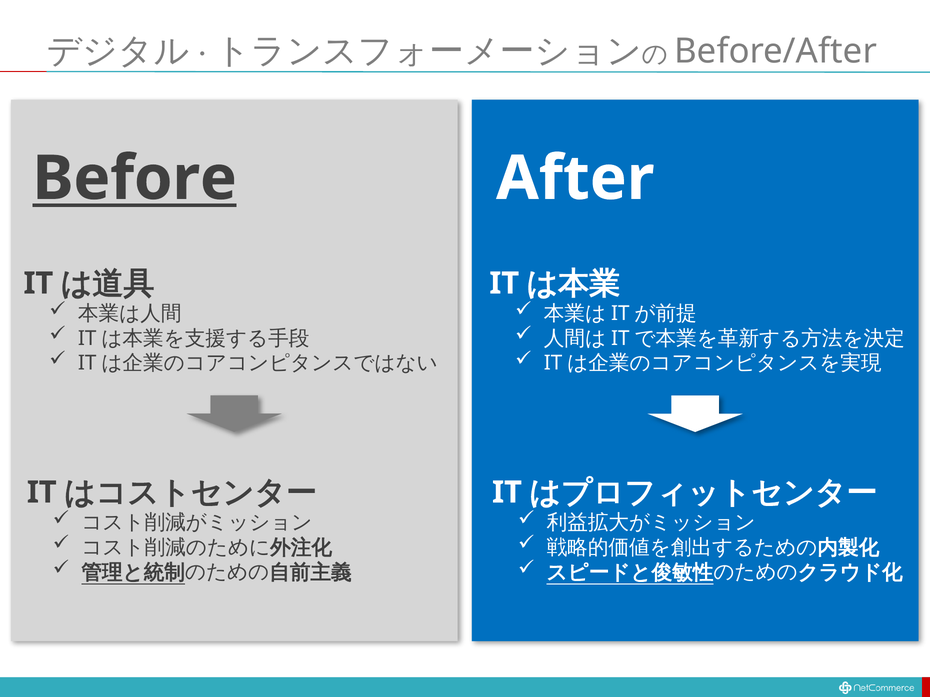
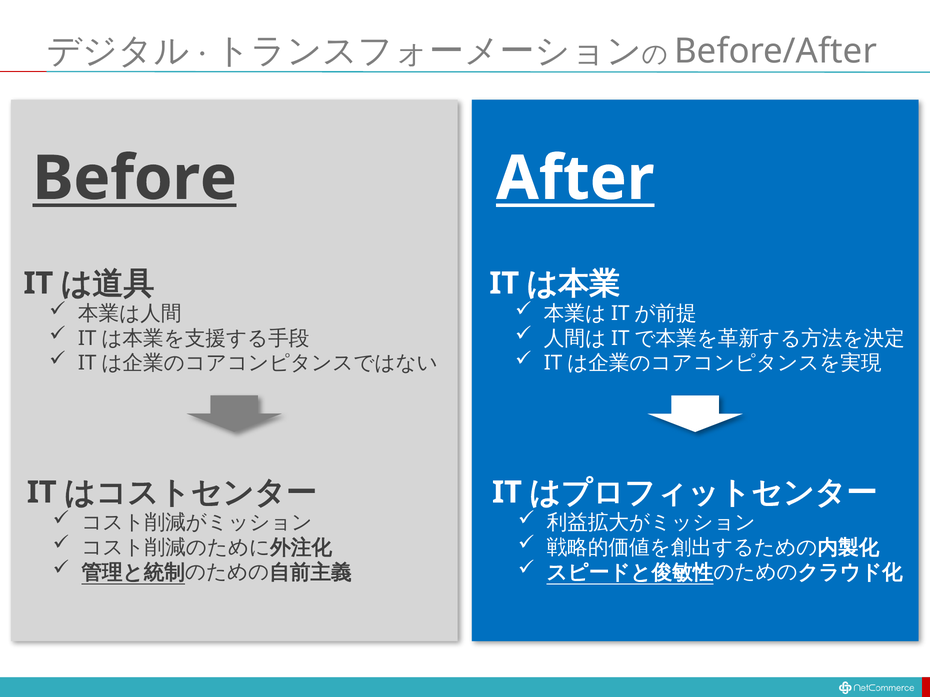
After underline: none -> present
